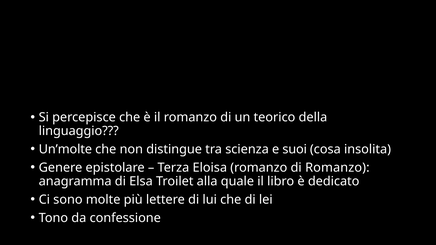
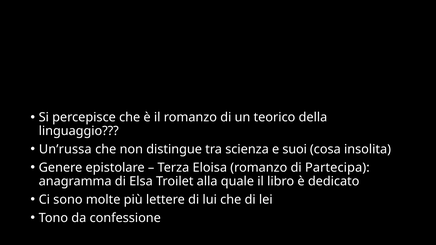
Un’molte: Un’molte -> Un’russa
di Romanzo: Romanzo -> Partecipa
